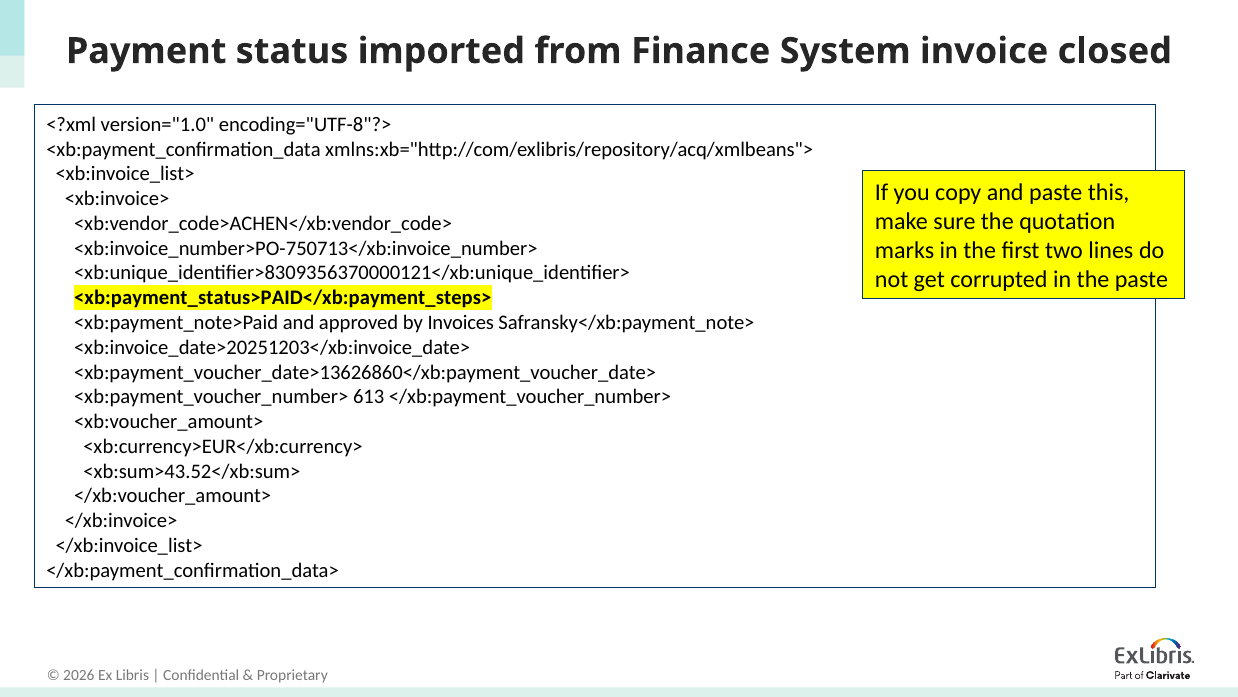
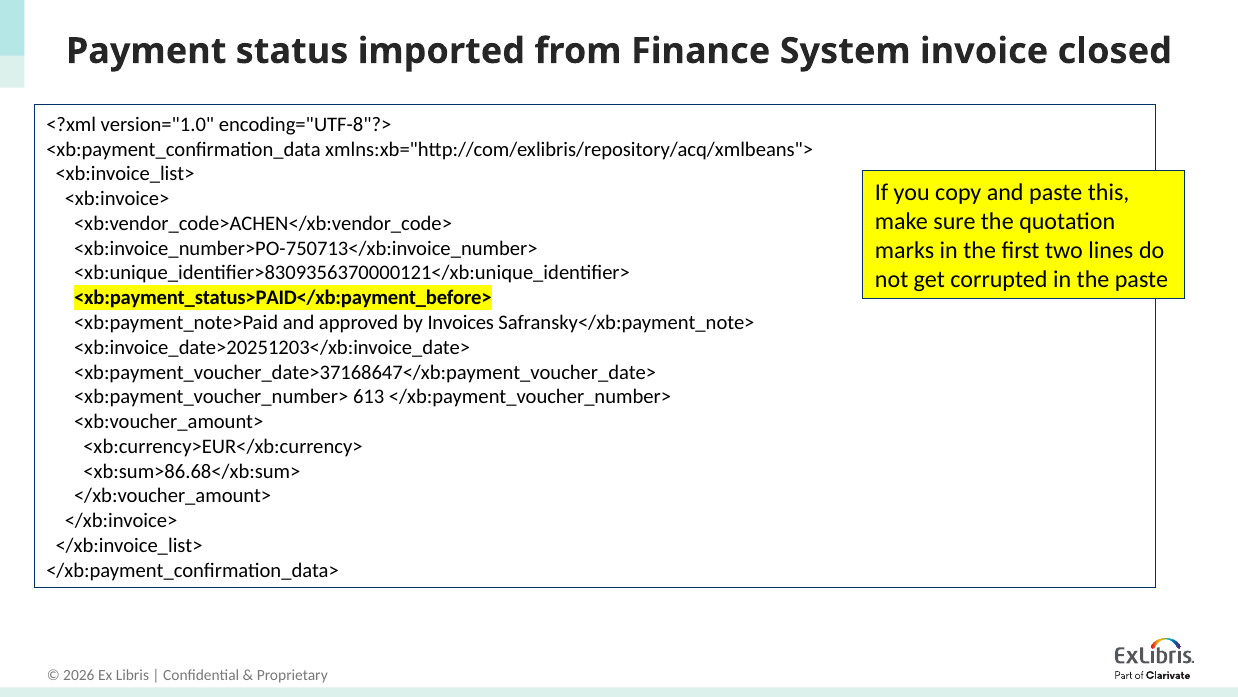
<xb:payment_status>PAID</xb:payment_steps>: <xb:payment_status>PAID</xb:payment_steps> -> <xb:payment_status>PAID</xb:payment_before>
<xb:payment_voucher_date>13626860</xb:payment_voucher_date>: <xb:payment_voucher_date>13626860</xb:payment_voucher_date> -> <xb:payment_voucher_date>37168647</xb:payment_voucher_date>
<xb:sum>43.52</xb:sum>: <xb:sum>43.52</xb:sum> -> <xb:sum>86.68</xb:sum>
